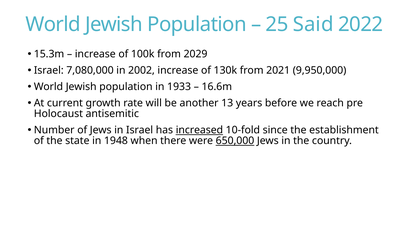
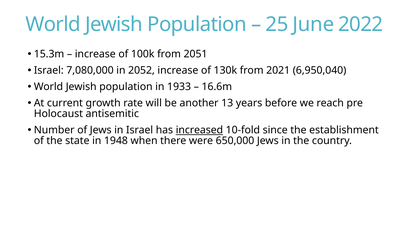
Said: Said -> June
2029: 2029 -> 2051
2002: 2002 -> 2052
9,950,000: 9,950,000 -> 6,950,040
650,000 underline: present -> none
